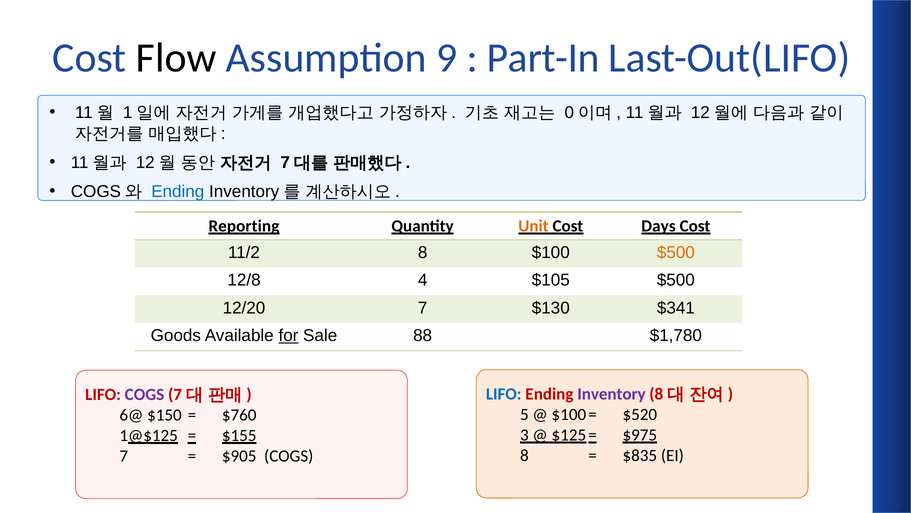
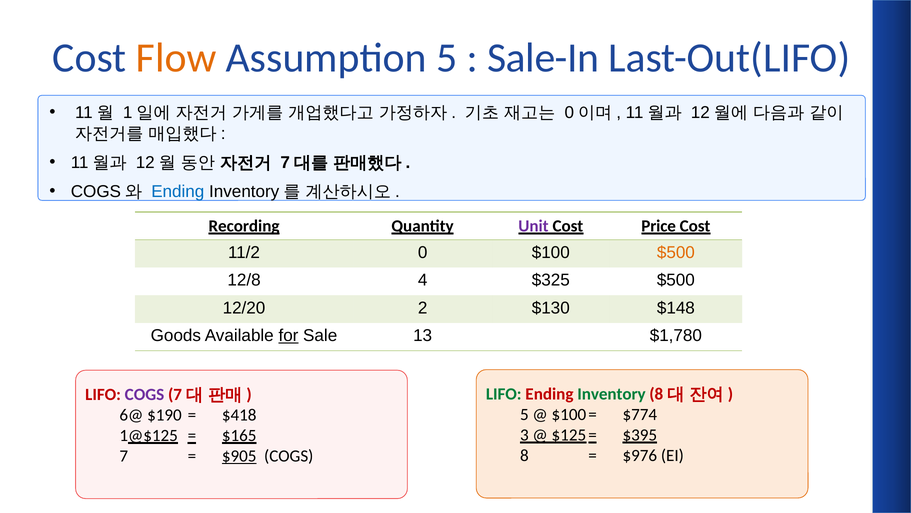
Flow colour: black -> orange
Assumption 9: 9 -> 5
Part-In: Part-In -> Sale-In
Reporting: Reporting -> Recording
Unit colour: orange -> purple
Days: Days -> Price
11/2 8: 8 -> 0
$105: $105 -> $325
12/20 7: 7 -> 2
$341: $341 -> $148
88: 88 -> 13
LIFO at (504, 394) colour: blue -> green
Inventory colour: purple -> green
$520: $520 -> $774
$150: $150 -> $190
$760: $760 -> $418
$975: $975 -> $395
$155: $155 -> $165
$835: $835 -> $976
$905 underline: none -> present
